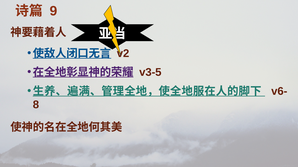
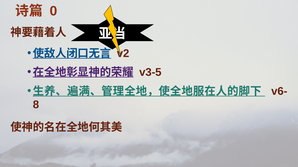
9: 9 -> 0
